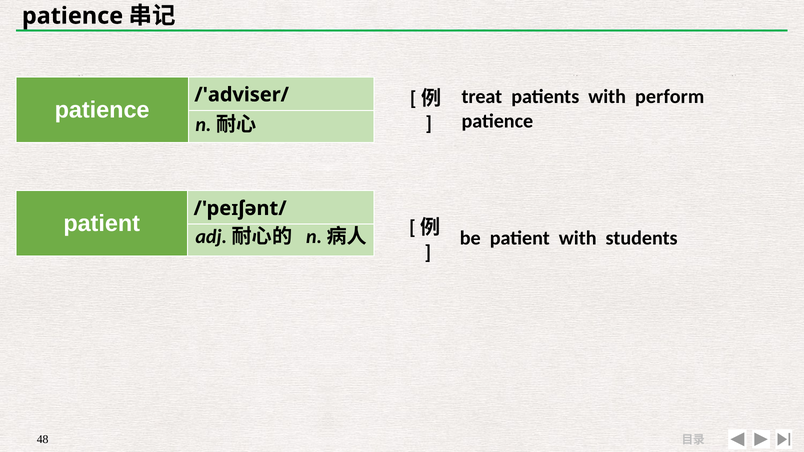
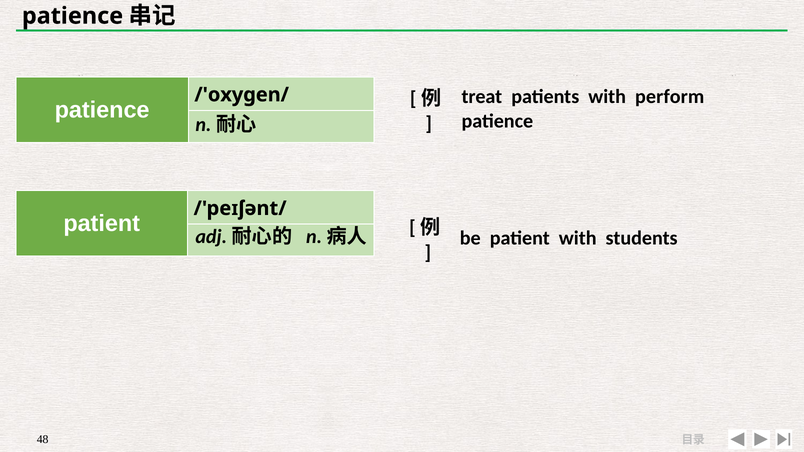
/'adviser/: /'adviser/ -> /'oxygen/
